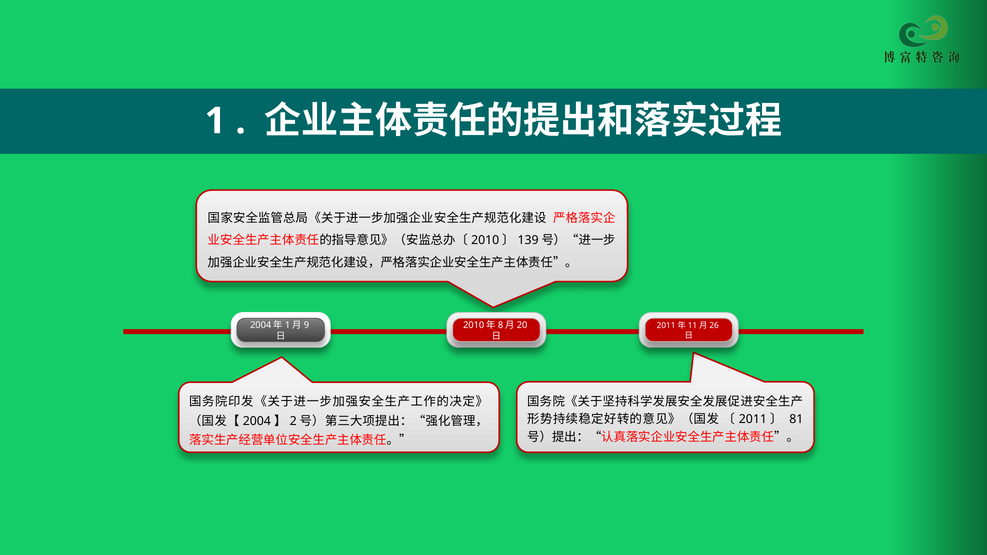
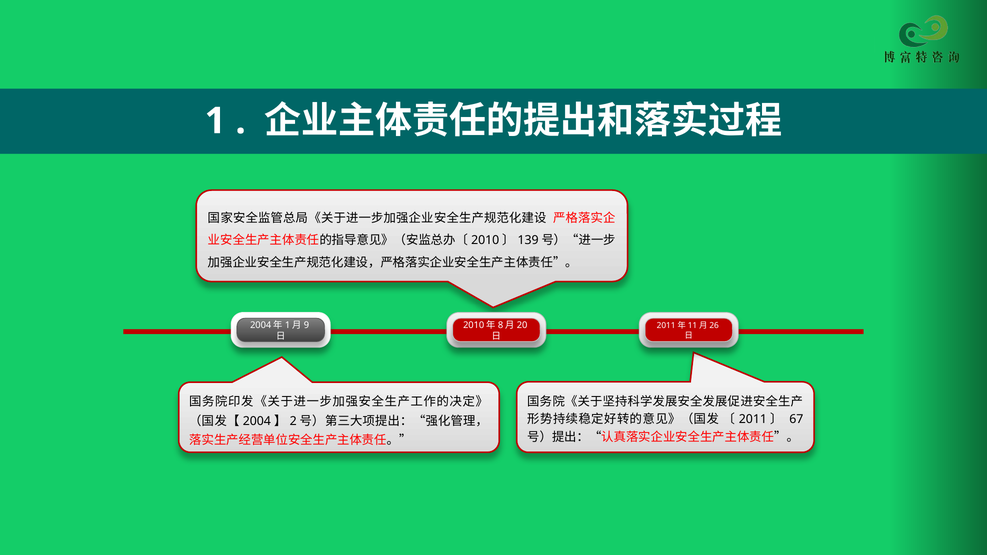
81: 81 -> 67
